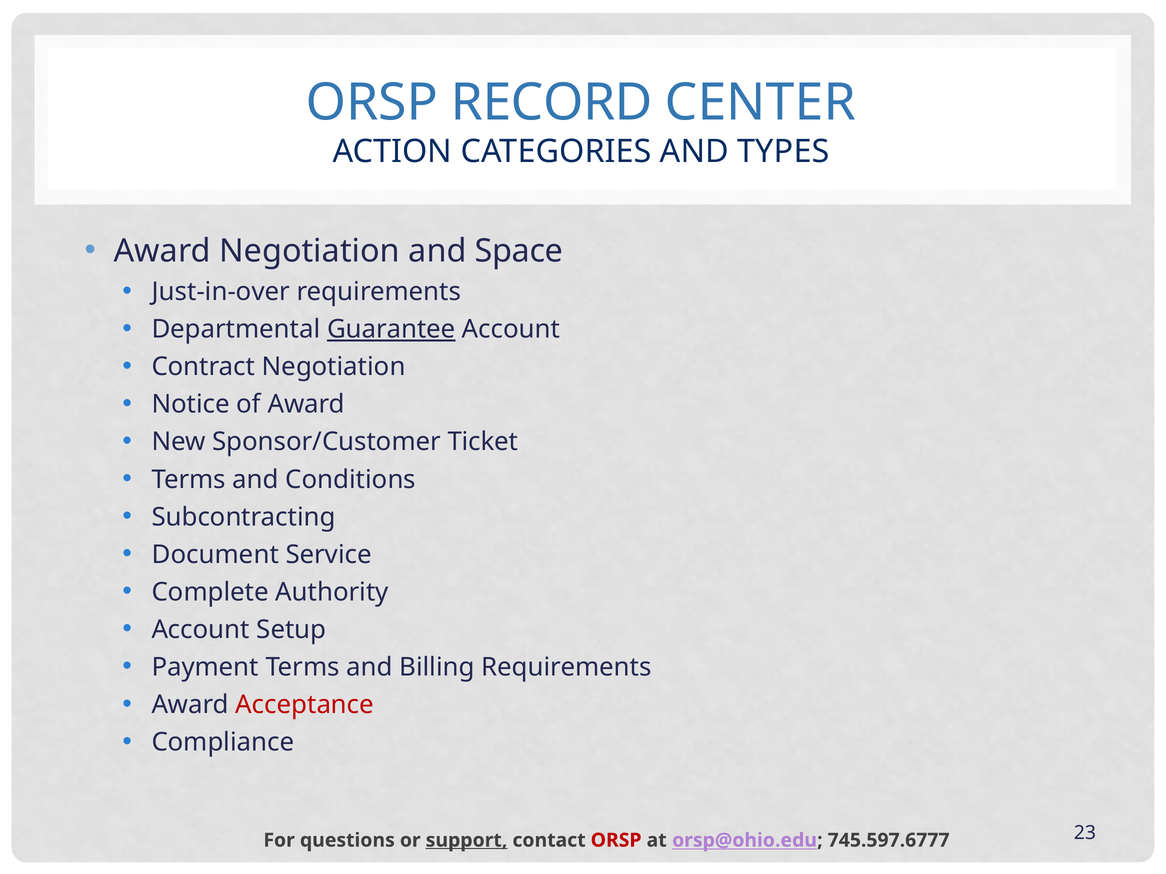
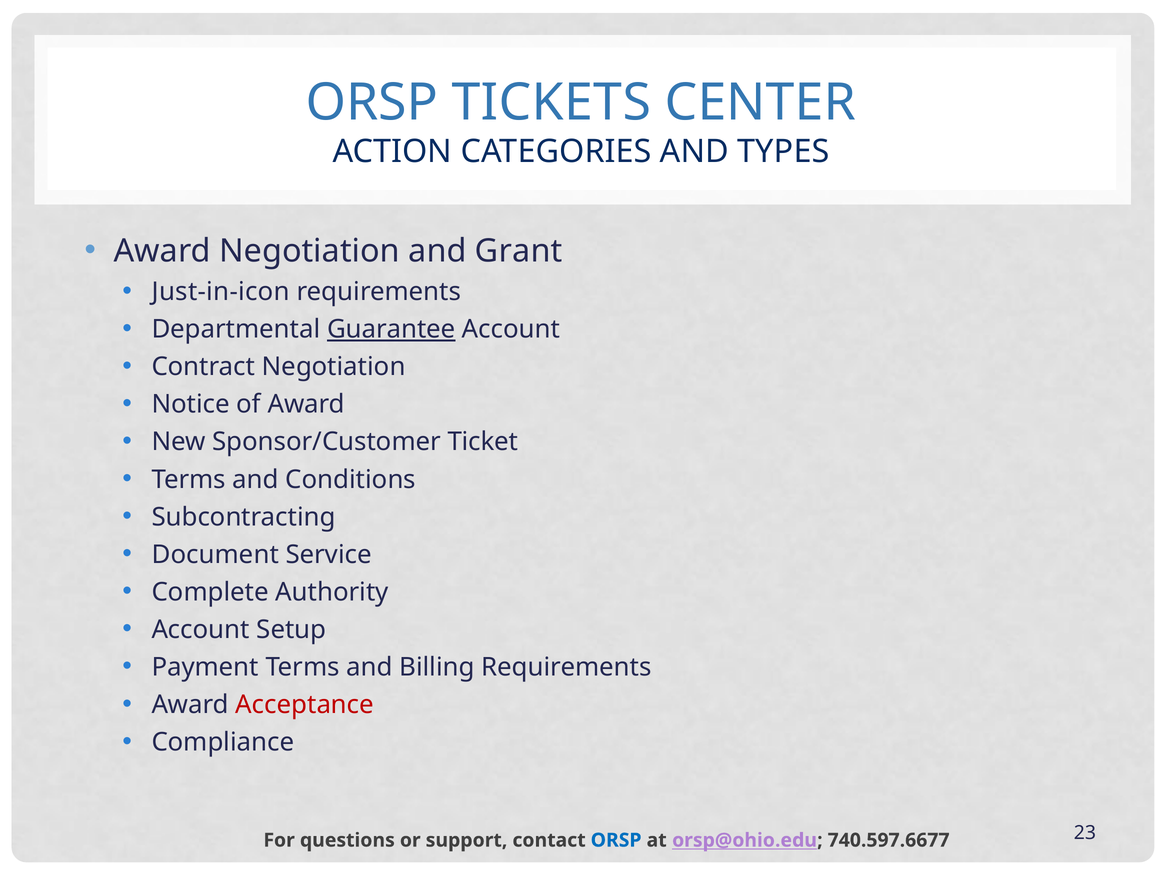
RECORD: RECORD -> TICKETS
Space: Space -> Grant
Just-in-over: Just-in-over -> Just-in-icon
support underline: present -> none
ORSP at (616, 841) colour: red -> blue
745.597.6777: 745.597.6777 -> 740.597.6677
